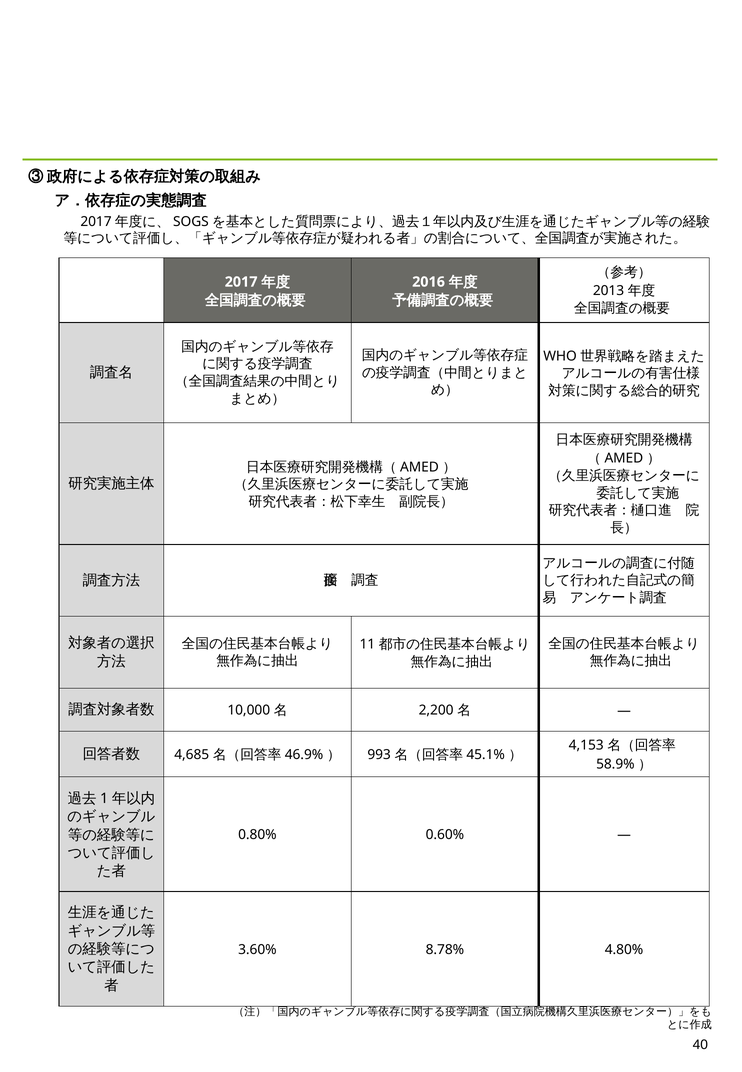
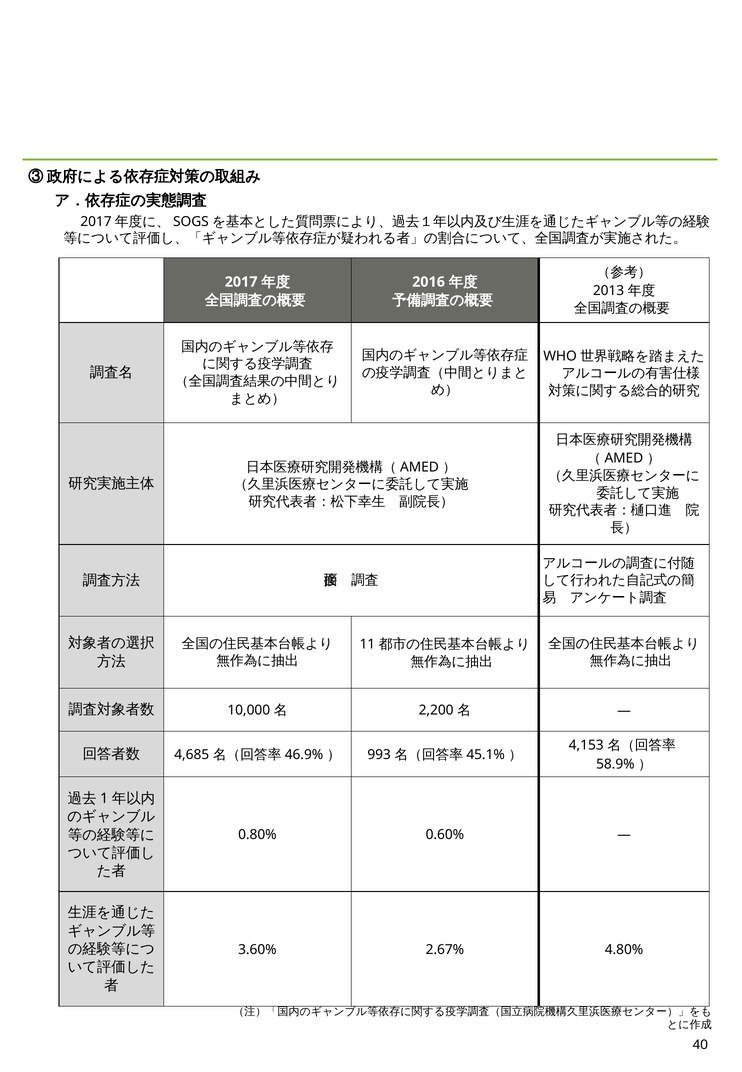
8.78%: 8.78% -> 2.67%
